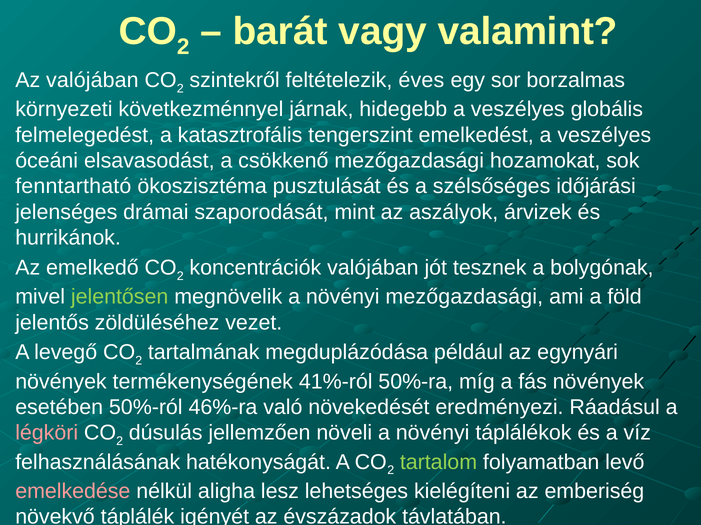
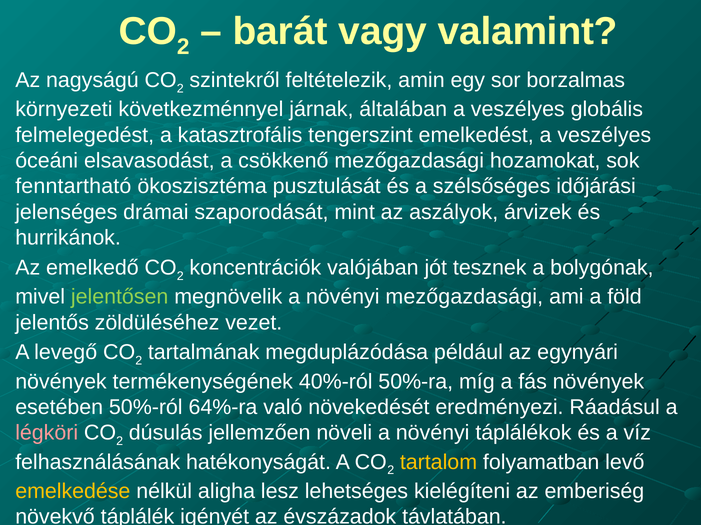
Az valójában: valójában -> nagyságú
éves: éves -> amin
hidegebb: hidegebb -> általában
41%-ról: 41%-ról -> 40%-ról
46%-ra: 46%-ra -> 64%-ra
tartalom colour: light green -> yellow
emelkedése colour: pink -> yellow
